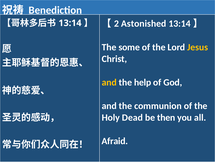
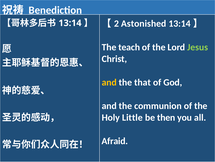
some: some -> teach
Jesus colour: yellow -> light green
help: help -> that
Dead: Dead -> Little
